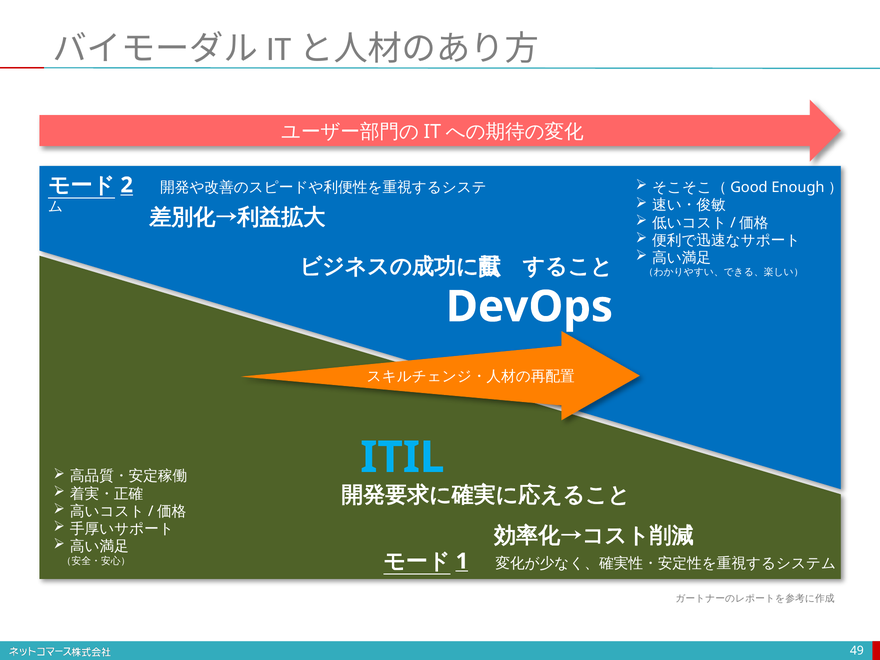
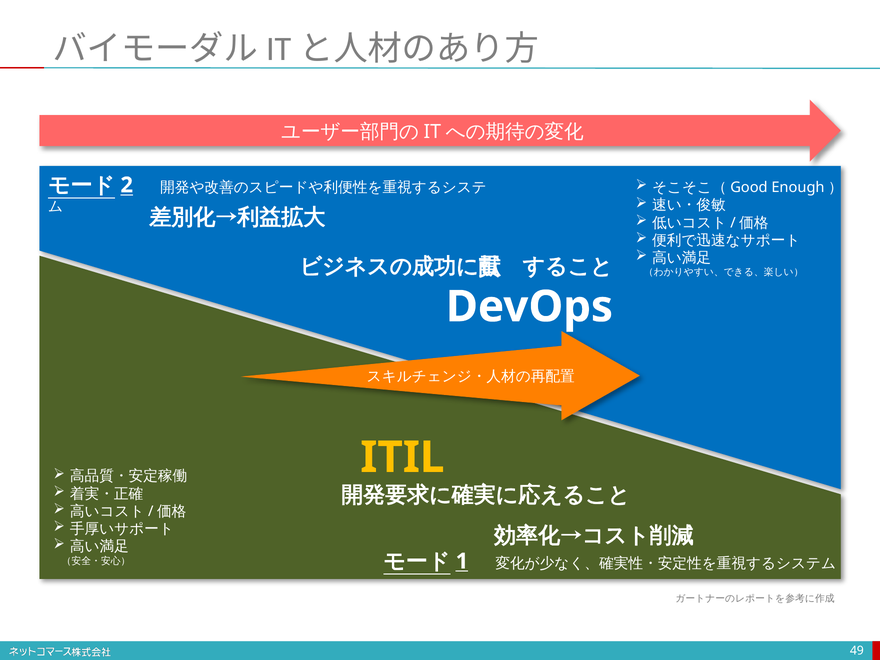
ITIL colour: light blue -> yellow
